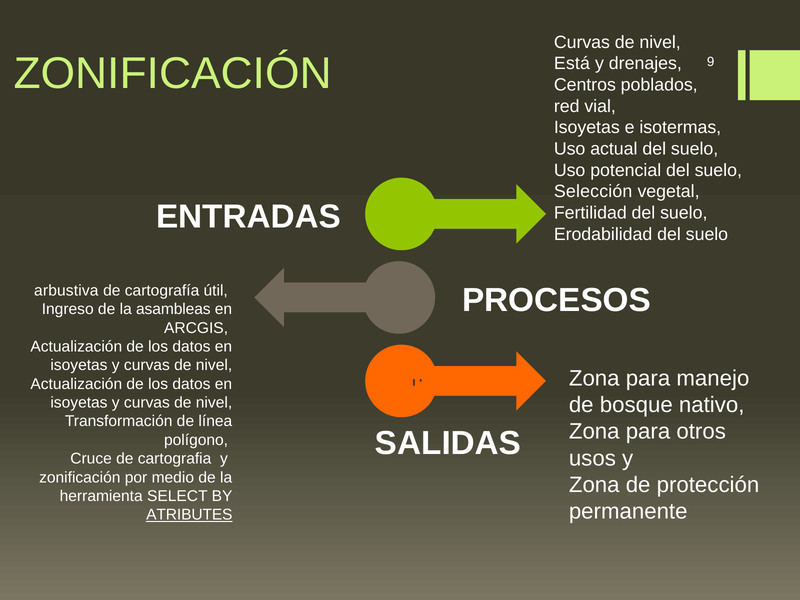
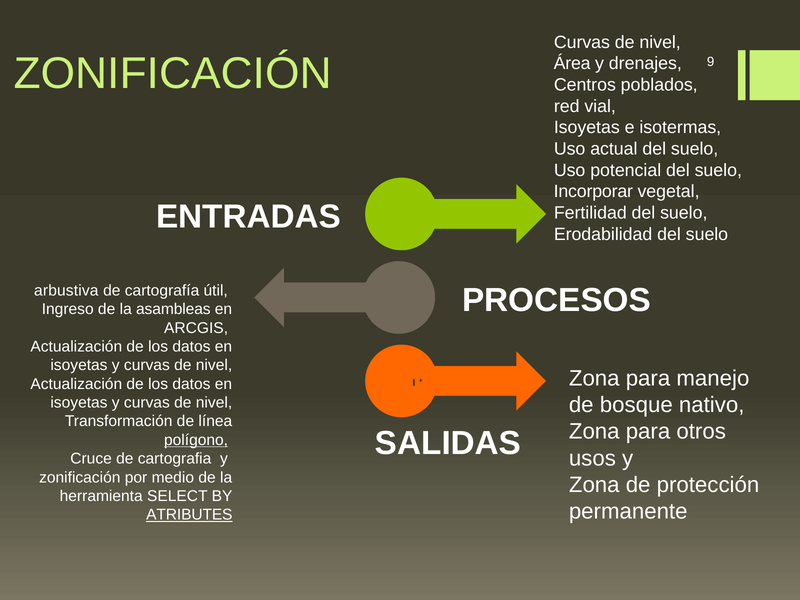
Está: Está -> Área
Selección: Selección -> Incorporar
polígono underline: none -> present
